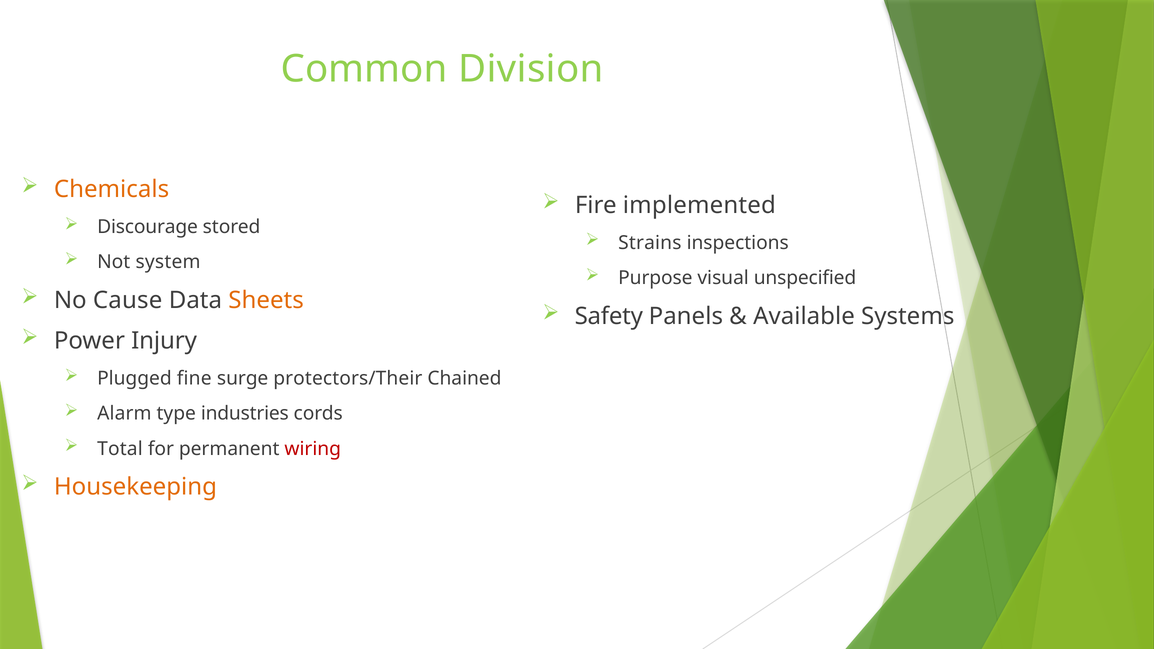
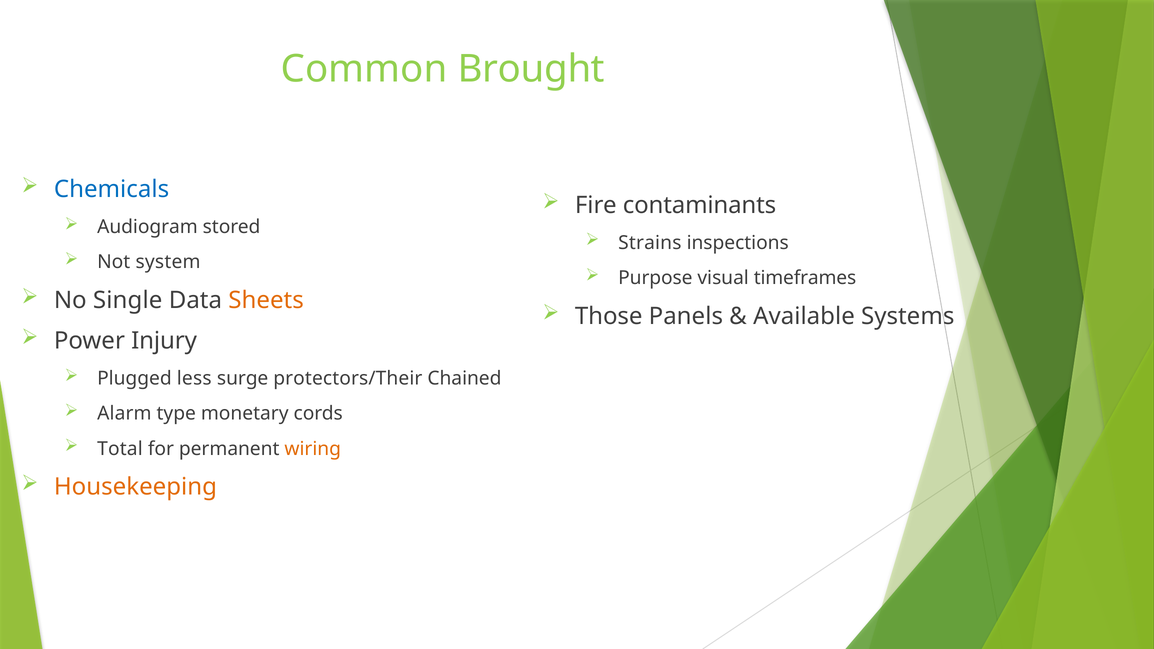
Division: Division -> Brought
Chemicals colour: orange -> blue
implemented: implemented -> contaminants
Discourage: Discourage -> Audiogram
unspecified: unspecified -> timeframes
Cause: Cause -> Single
Safety: Safety -> Those
fine: fine -> less
industries: industries -> monetary
wiring colour: red -> orange
